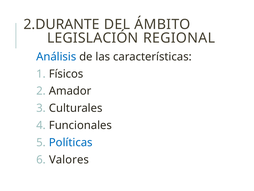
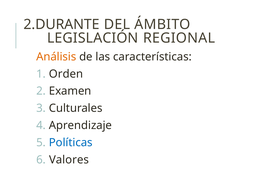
Análisis colour: blue -> orange
Físicos: Físicos -> Orden
Amador: Amador -> Examen
Funcionales: Funcionales -> Aprendizaje
